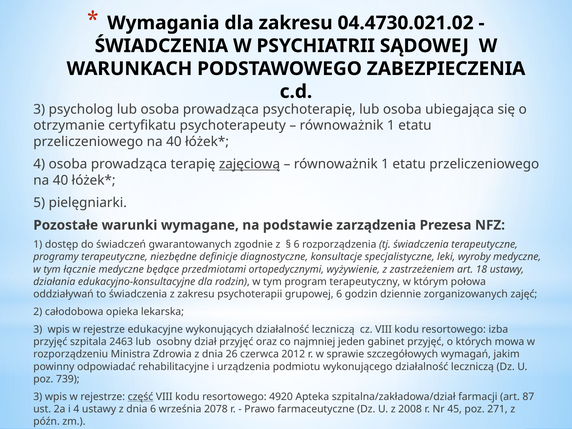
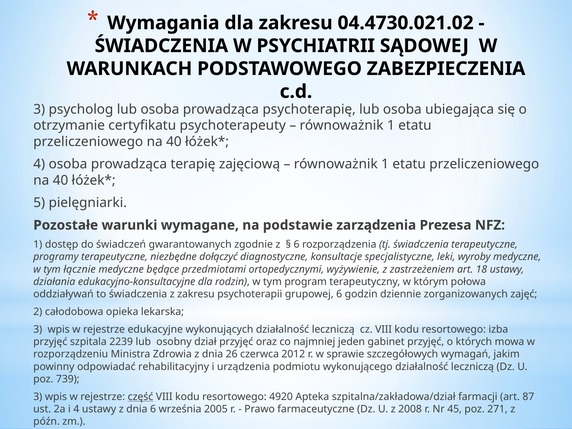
zajęciową underline: present -> none
definicje: definicje -> dołączyć
2463: 2463 -> 2239
rehabilitacyjne: rehabilitacyjne -> rehabilitacyjny
2078: 2078 -> 2005
